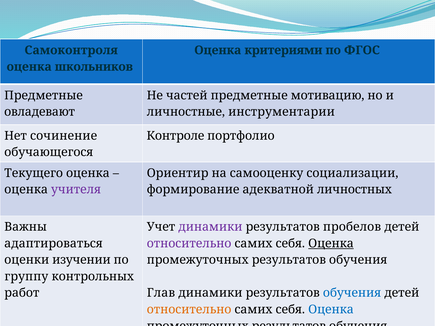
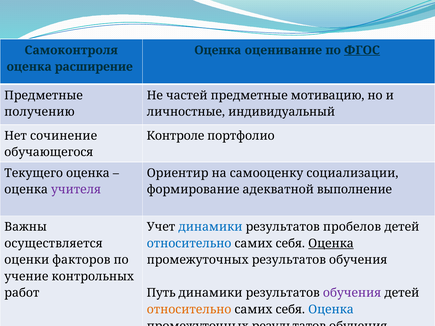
критериями: критериями -> оценивание
ФГОС underline: none -> present
школьников: школьников -> расширение
овладевают: овладевают -> получению
инструментарии: инструментарии -> индивидуальный
личностных: личностных -> выполнение
динамики at (210, 227) colour: purple -> blue
адаптироваться: адаптироваться -> осуществляется
относительно at (189, 244) colour: purple -> blue
изучении: изучении -> факторов
группу: группу -> учение
Глав: Глав -> Путь
обучения at (352, 293) colour: blue -> purple
